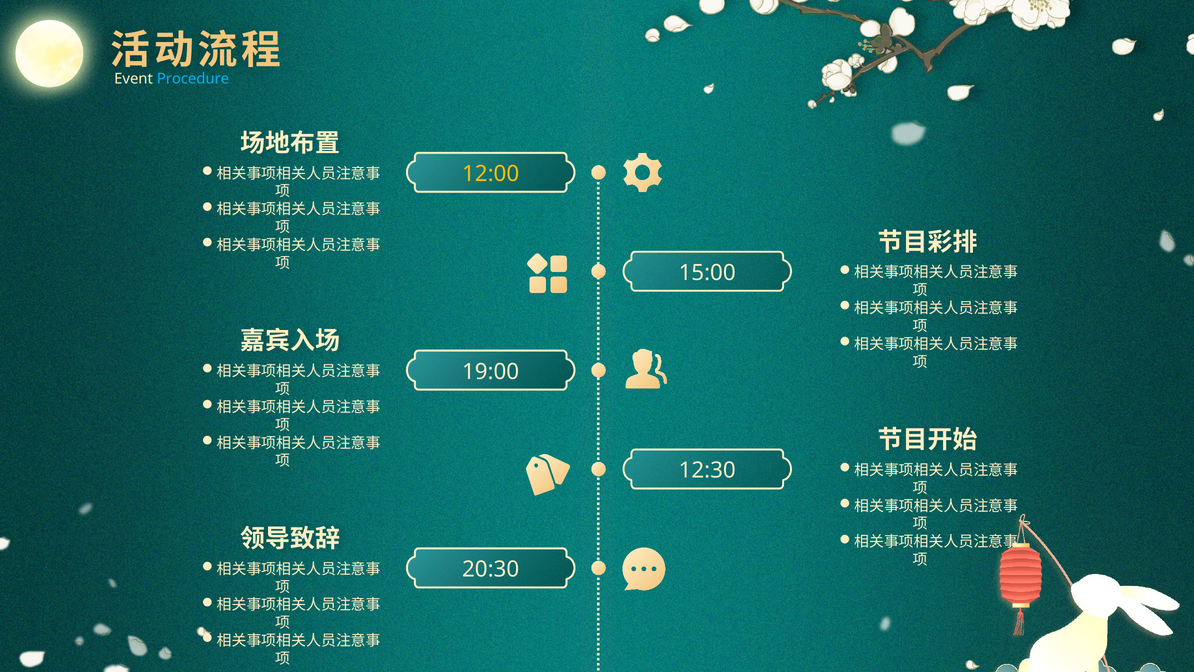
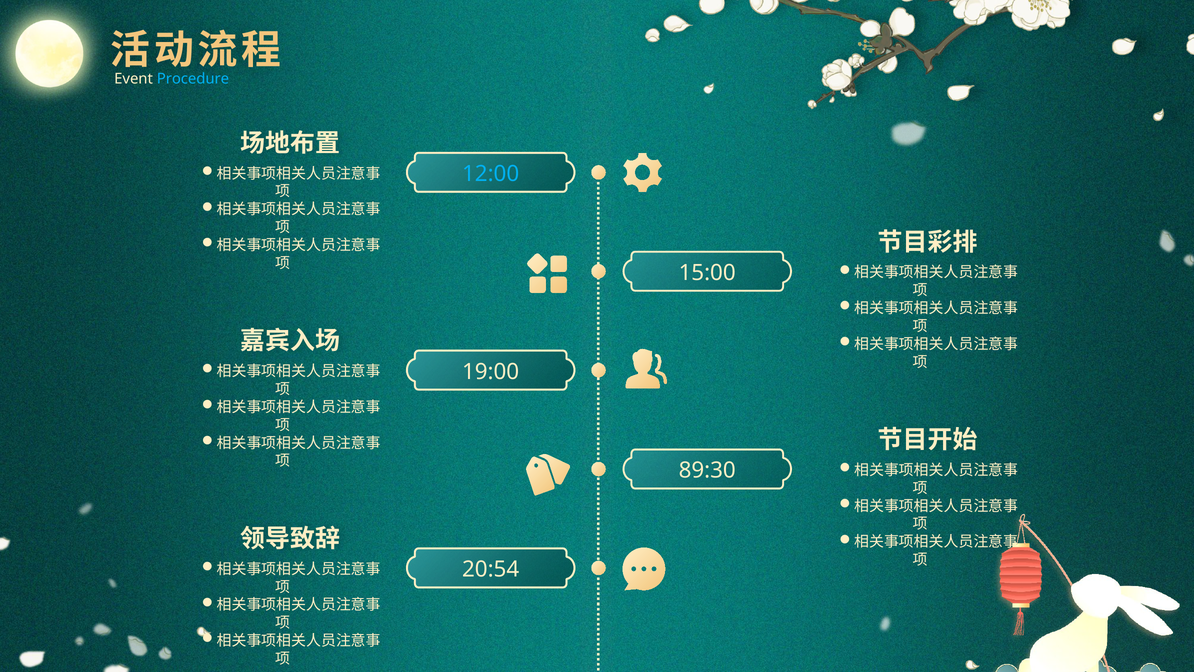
12:00 colour: yellow -> light blue
12:30: 12:30 -> 89:30
20:30: 20:30 -> 20:54
